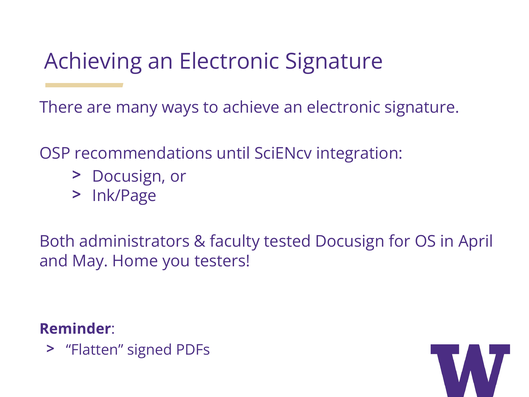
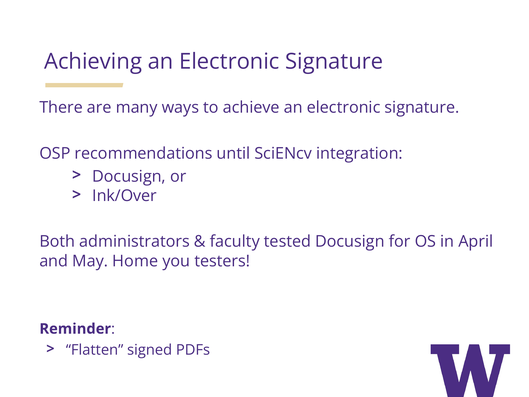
Ink/Page: Ink/Page -> Ink/Over
